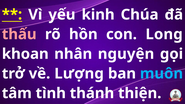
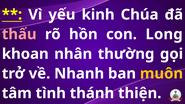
nguyện: nguyện -> thường
Lượng: Lượng -> Nhanh
muôn colour: light blue -> yellow
